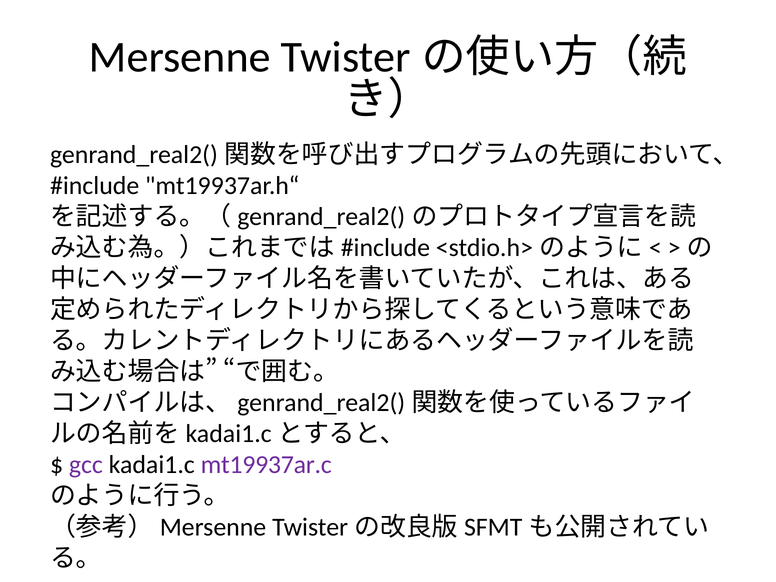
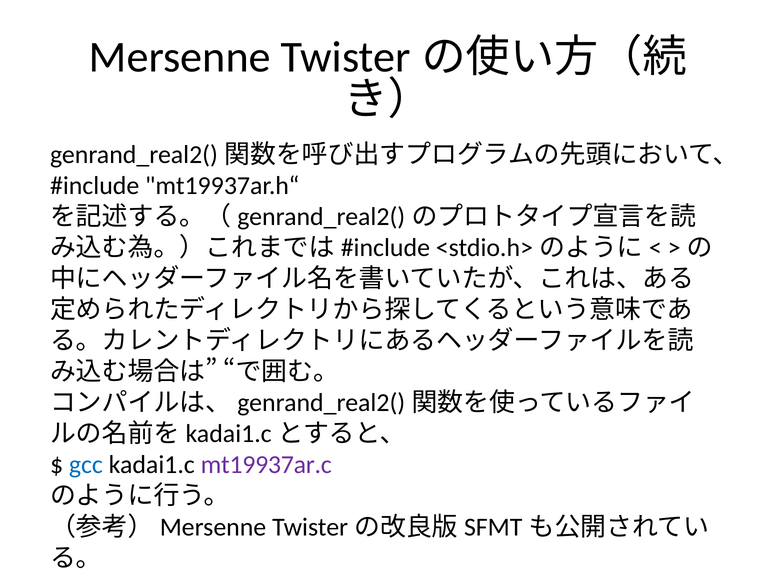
gcc colour: purple -> blue
